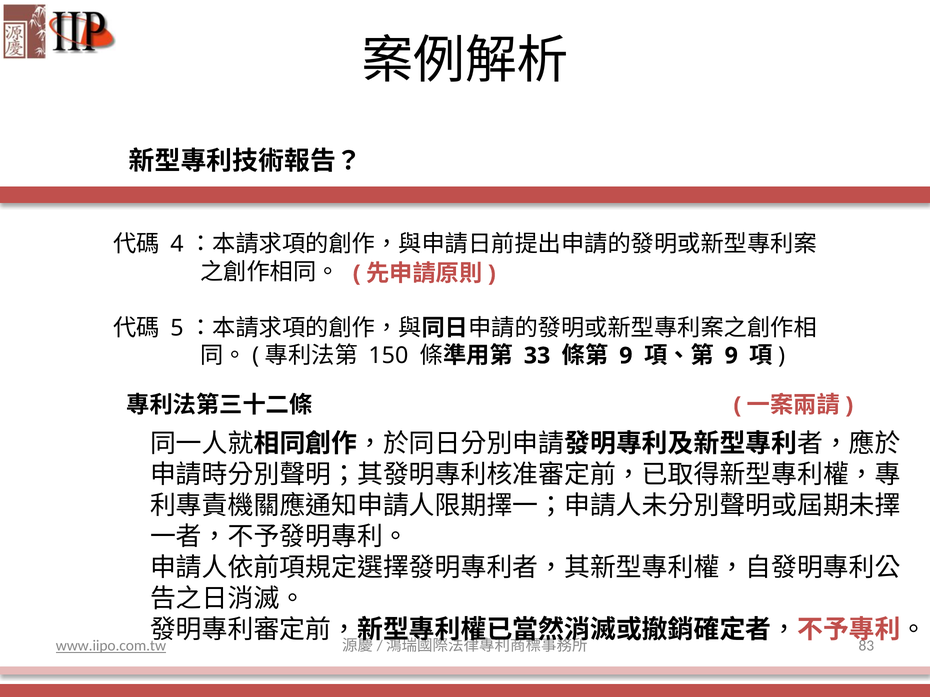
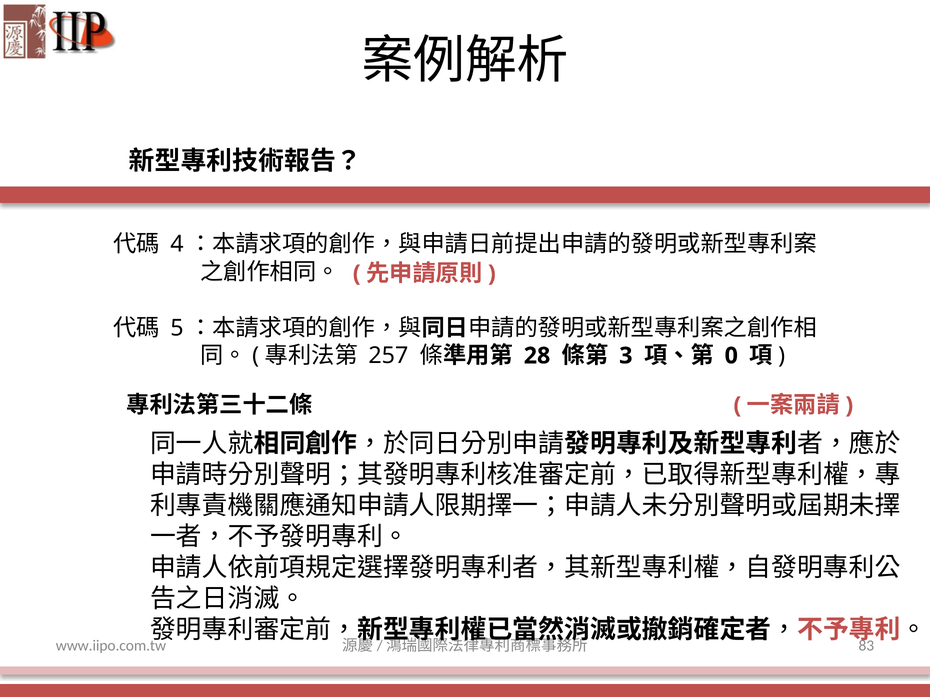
150: 150 -> 257
33: 33 -> 28
9 at (626, 356): 9 -> 3
9 at (731, 356): 9 -> 0
www.iipo.com.tw underline: present -> none
